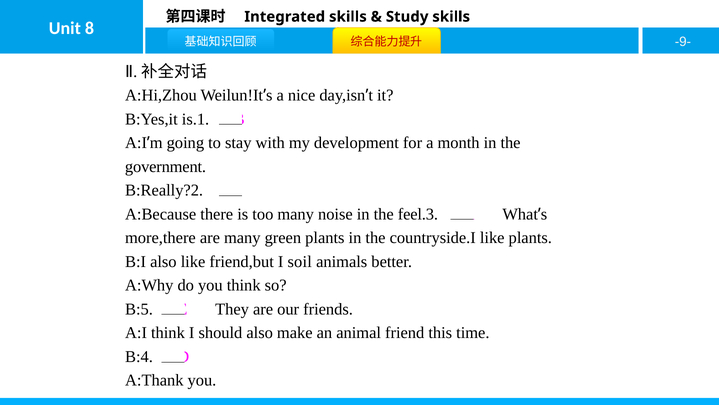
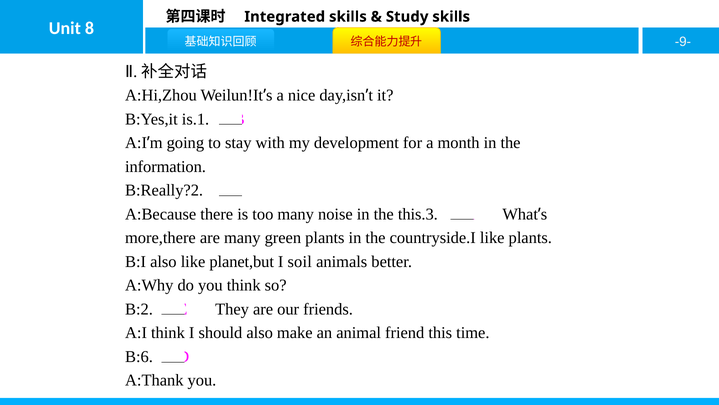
government: government -> information
feel.3: feel.3 -> this.3
friend,but: friend,but -> planet,but
B:5: B:5 -> B:2
B:4: B:4 -> B:6
